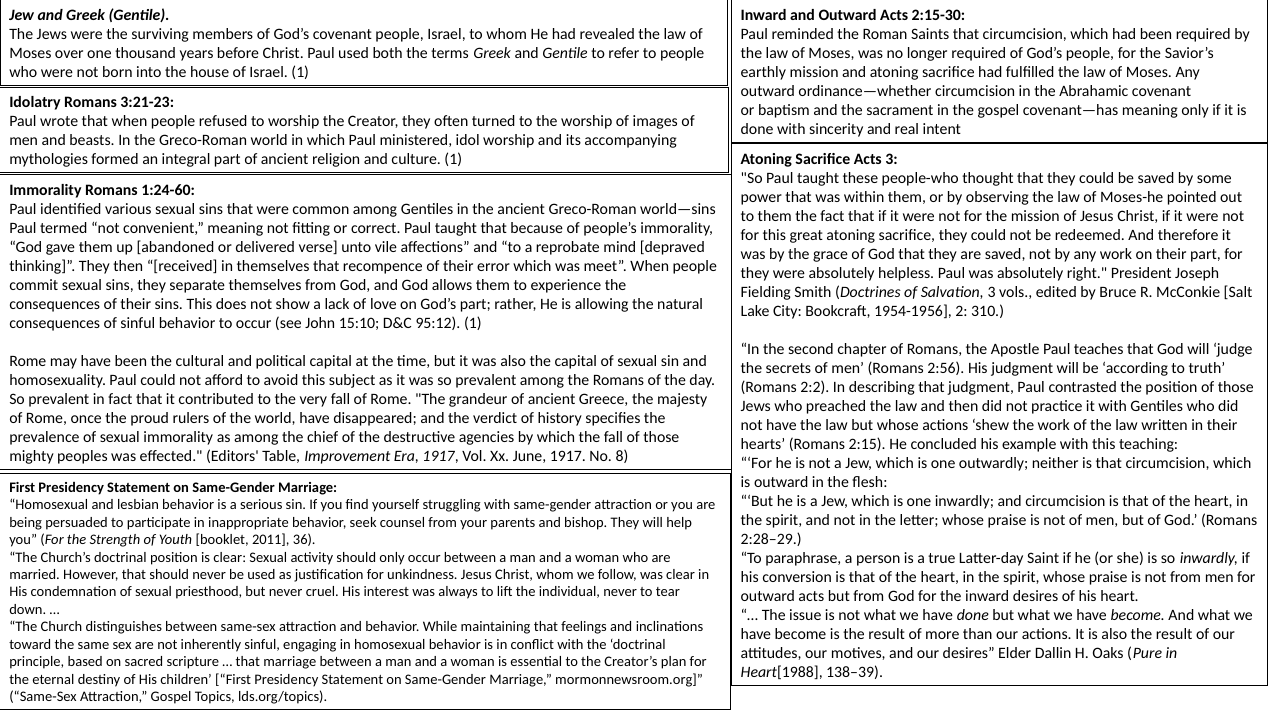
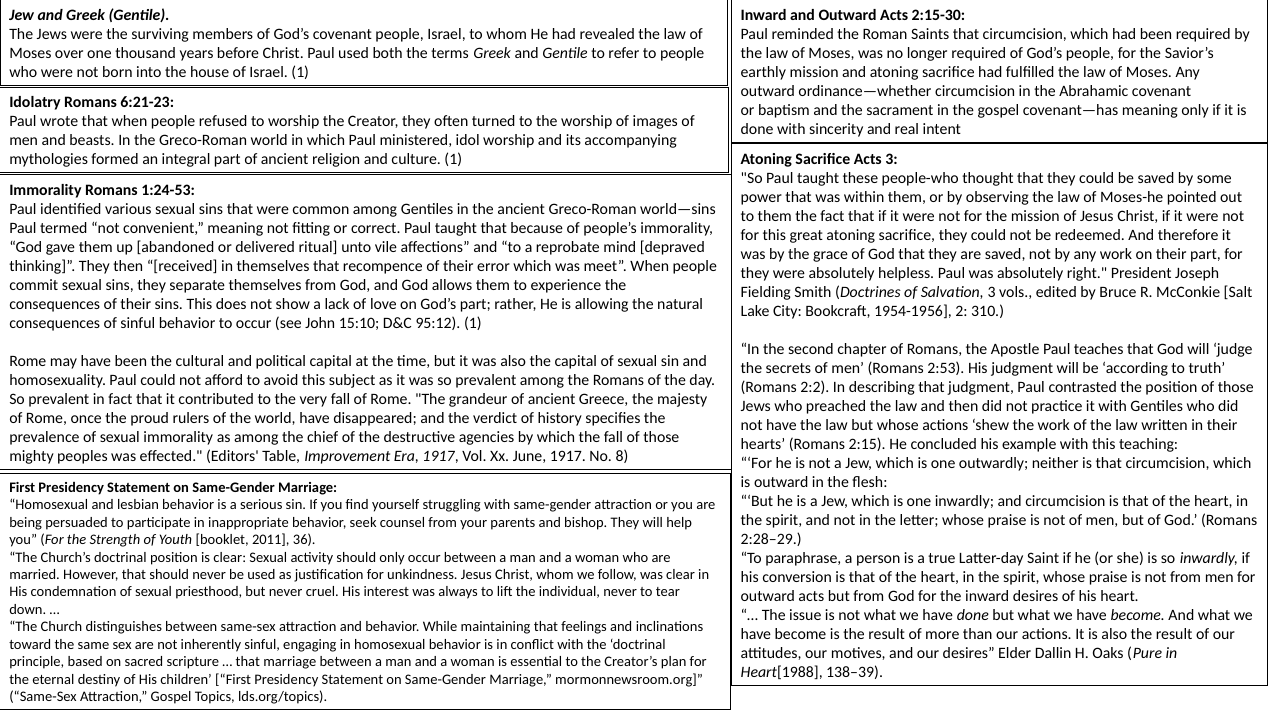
3:21-23: 3:21-23 -> 6:21-23
1:24-60: 1:24-60 -> 1:24-53
verse: verse -> ritual
2:56: 2:56 -> 2:53
